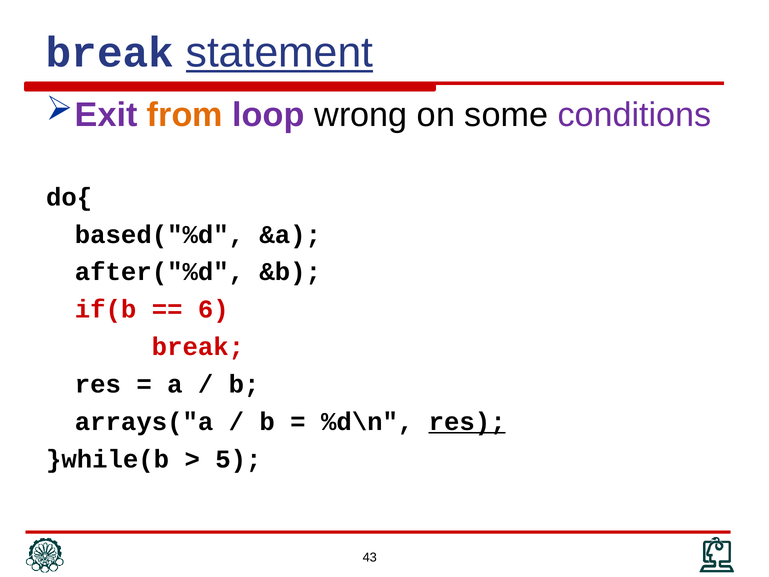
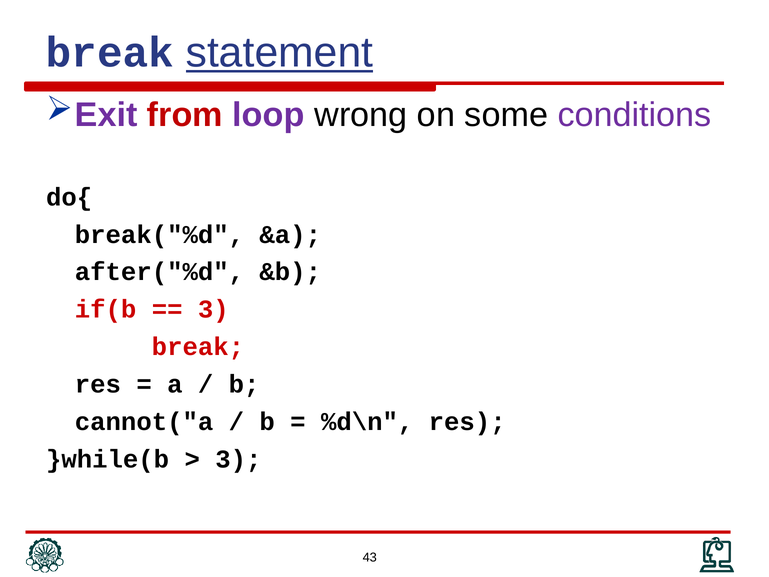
from colour: orange -> red
based("%d: based("%d -> break("%d
6 at (213, 309): 6 -> 3
arrays("a: arrays("a -> cannot("a
res at (467, 422) underline: present -> none
5 at (238, 459): 5 -> 3
